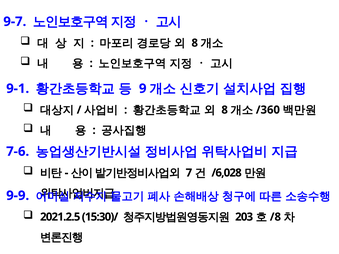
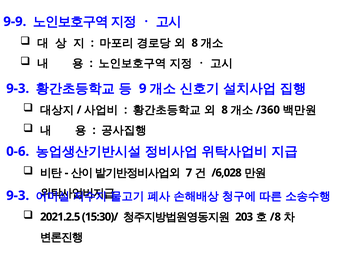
9-7: 9-7 -> 9-9
9-1 at (18, 89): 9-1 -> 9-3
7-6: 7-6 -> 0-6
9-9 at (18, 196): 9-9 -> 9-3
